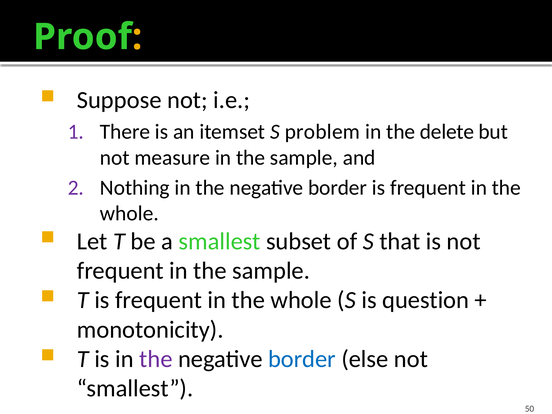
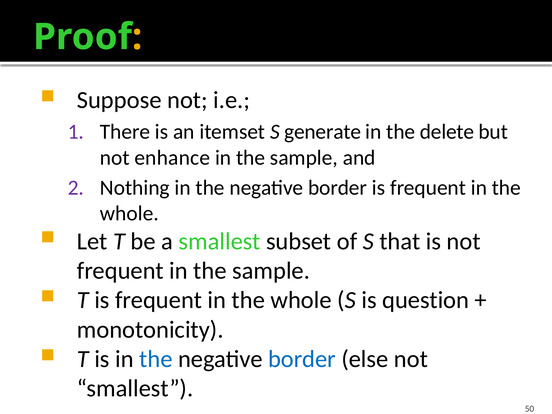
problem: problem -> generate
measure: measure -> enhance
the at (156, 359) colour: purple -> blue
